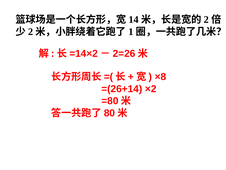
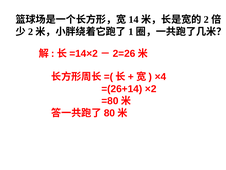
×8: ×8 -> ×4
